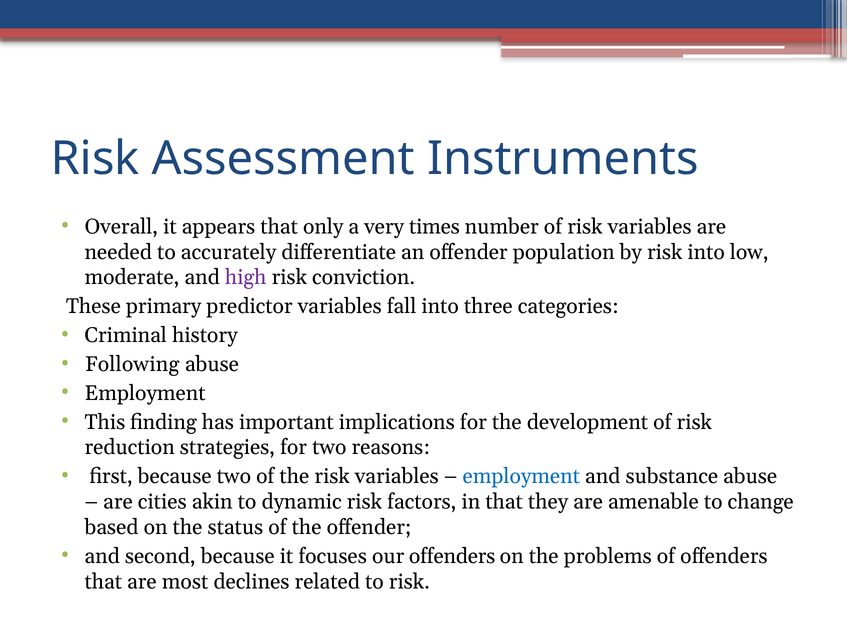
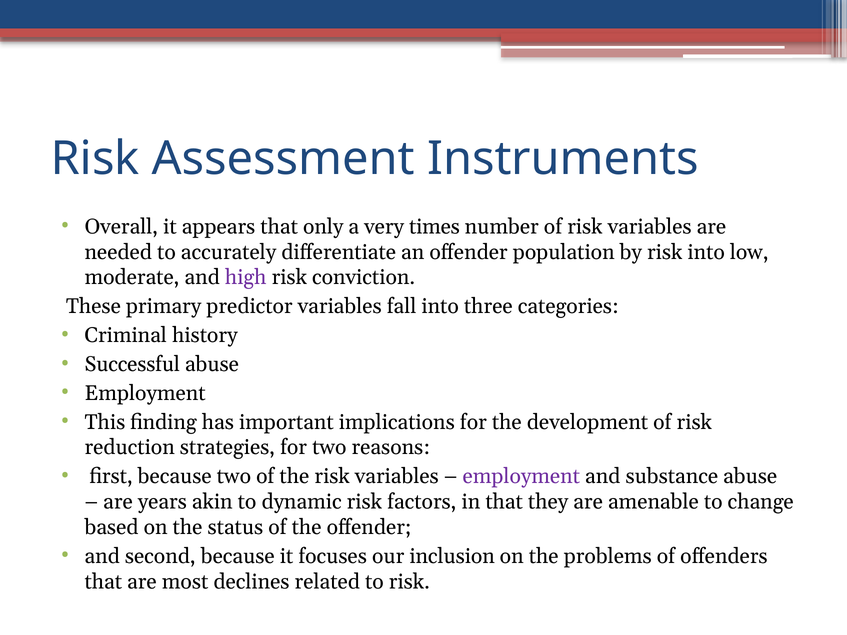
Following: Following -> Successful
employment at (521, 477) colour: blue -> purple
cities: cities -> years
our offenders: offenders -> inclusion
